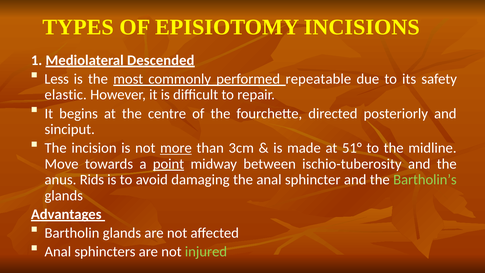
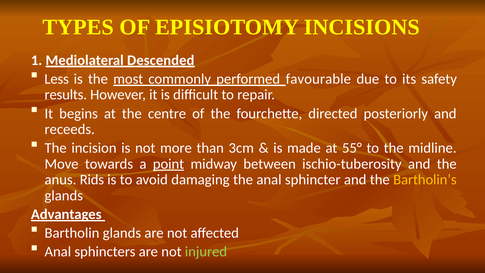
repeatable: repeatable -> favourable
elastic: elastic -> results
sinciput: sinciput -> receeds
more underline: present -> none
51°: 51° -> 55°
Bartholin’s colour: light green -> yellow
